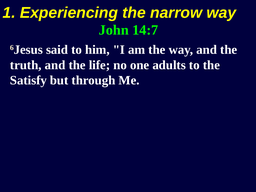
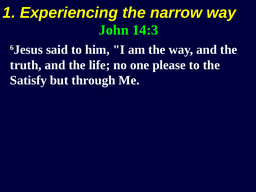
14:7: 14:7 -> 14:3
adults: adults -> please
